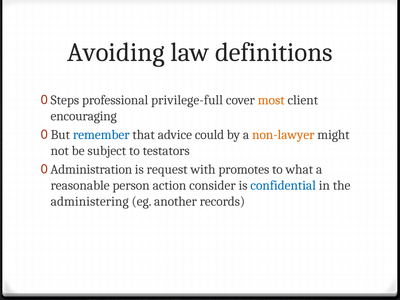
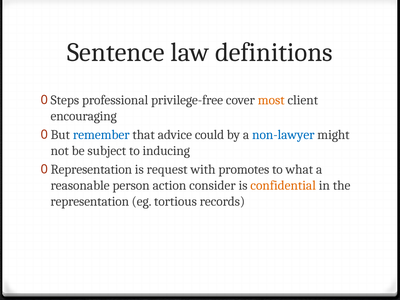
Avoiding: Avoiding -> Sentence
privilege-full: privilege-full -> privilege-free
non-lawyer colour: orange -> blue
testators: testators -> inducing
Administration at (91, 169): Administration -> Representation
confidential colour: blue -> orange
administering at (90, 201): administering -> representation
another: another -> tortious
